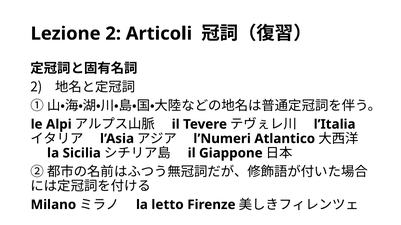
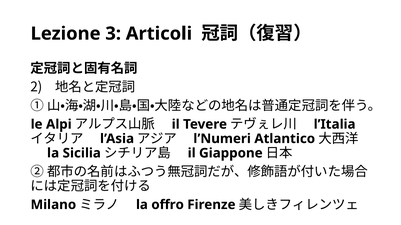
Lezione 2: 2 -> 3
letto: letto -> offro
